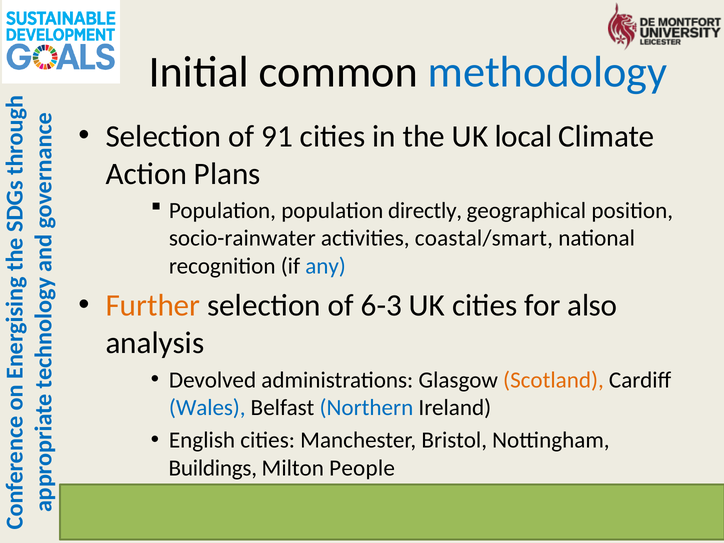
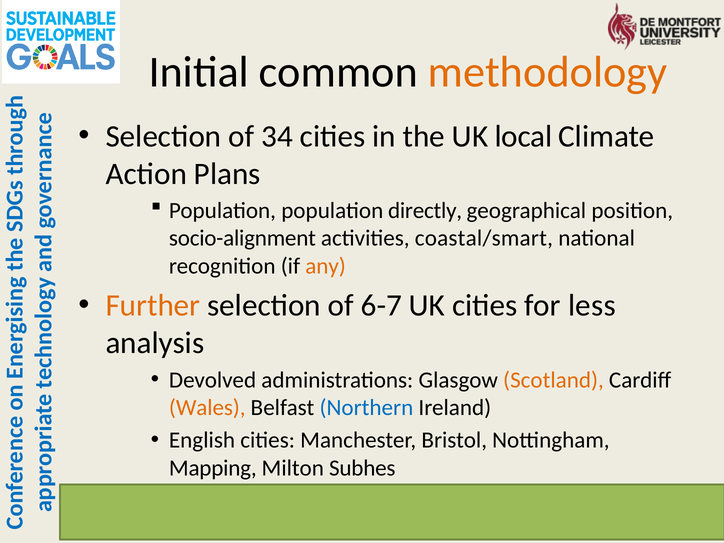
methodology colour: blue -> orange
91: 91 -> 34
socio-rainwater: socio-rainwater -> socio-alignment
any colour: blue -> orange
6-3: 6-3 -> 6-7
also: also -> less
Wales colour: blue -> orange
Buildings: Buildings -> Mapping
People: People -> Subhes
